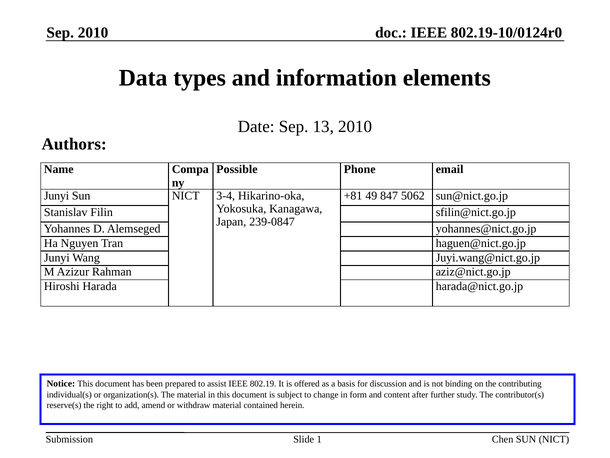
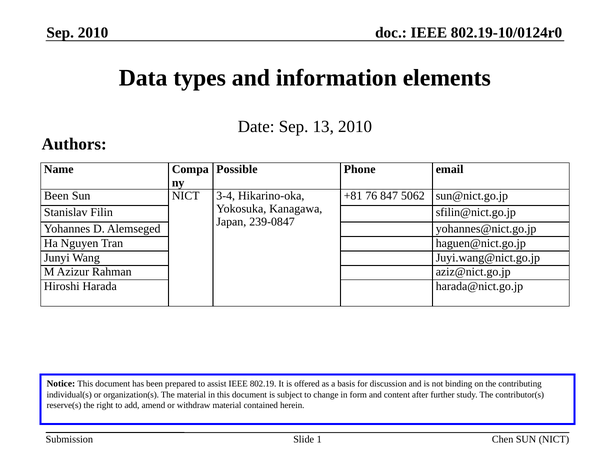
Junyi at (57, 196): Junyi -> Been
49: 49 -> 76
